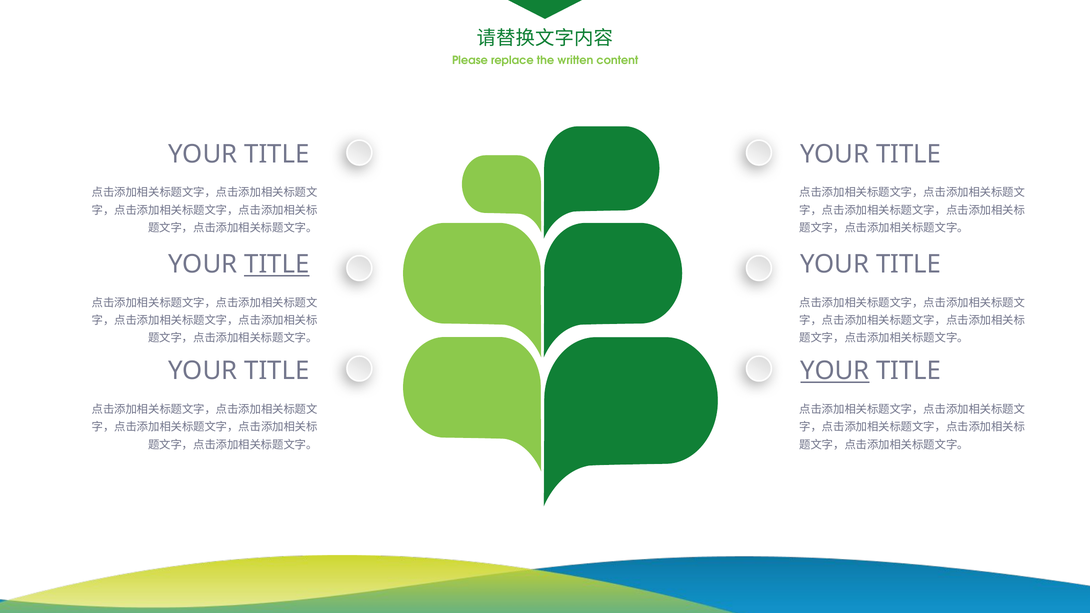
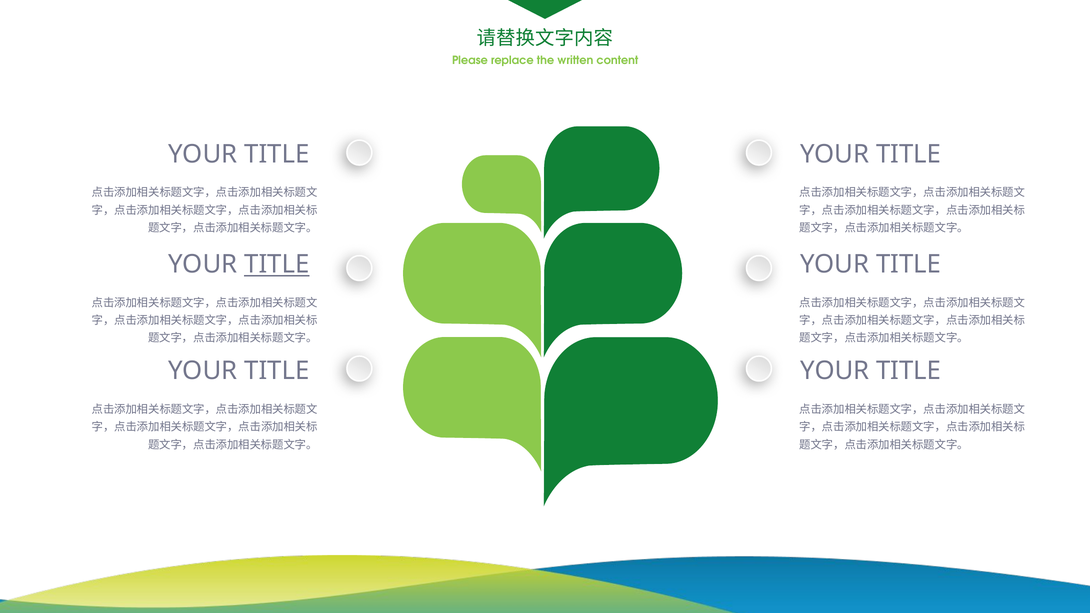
YOUR at (835, 371) underline: present -> none
